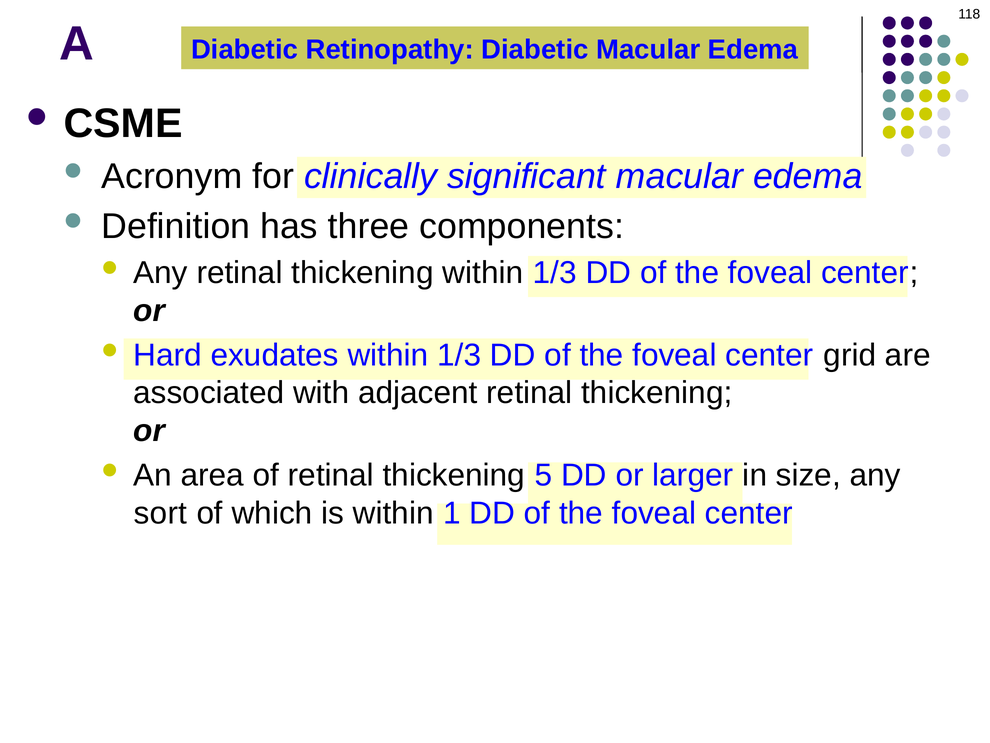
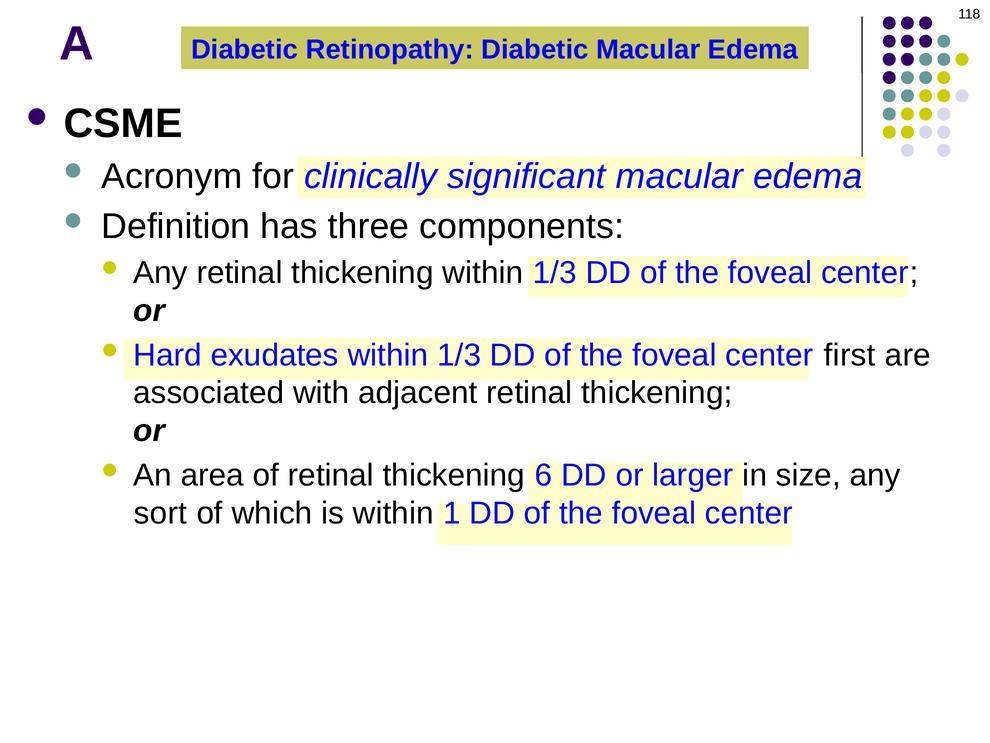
grid: grid -> first
5: 5 -> 6
